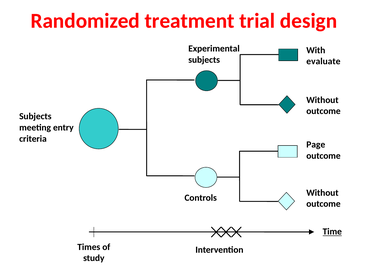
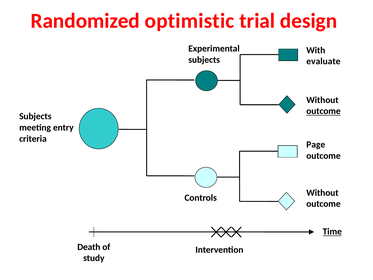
treatment: treatment -> optimistic
outcome at (323, 111) underline: none -> present
Times: Times -> Death
